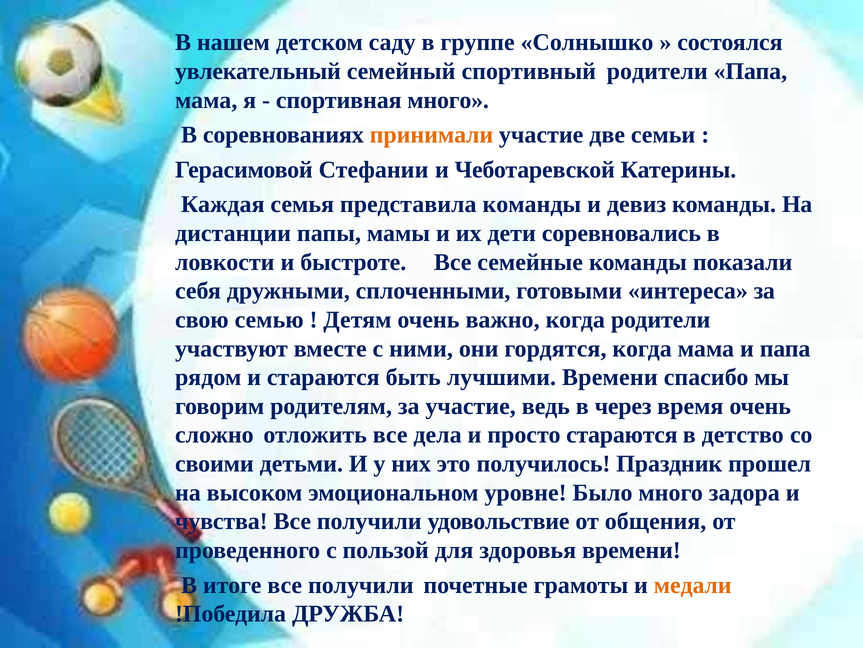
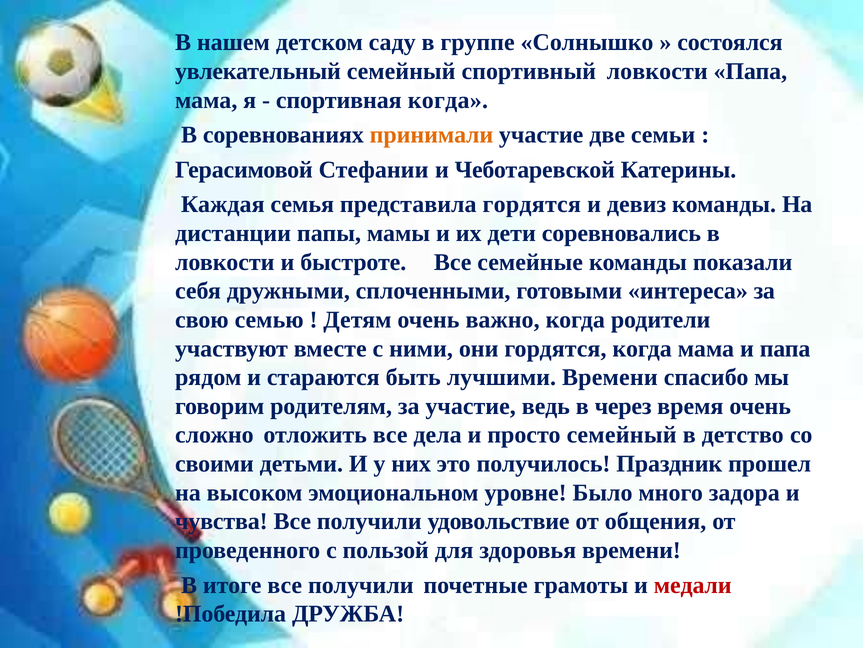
спортивный родители: родители -> ловкости
спортивная много: много -> когда
представила команды: команды -> гордятся
просто стараются: стараются -> семейный
медали colour: orange -> red
